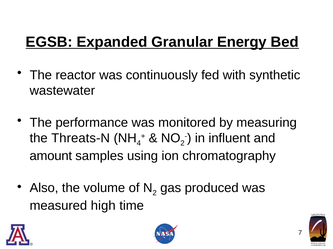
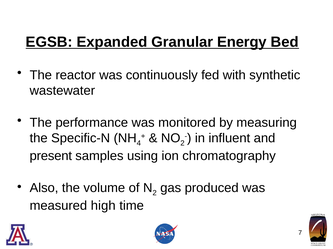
Threats-N: Threats-N -> Specific-N
amount: amount -> present
